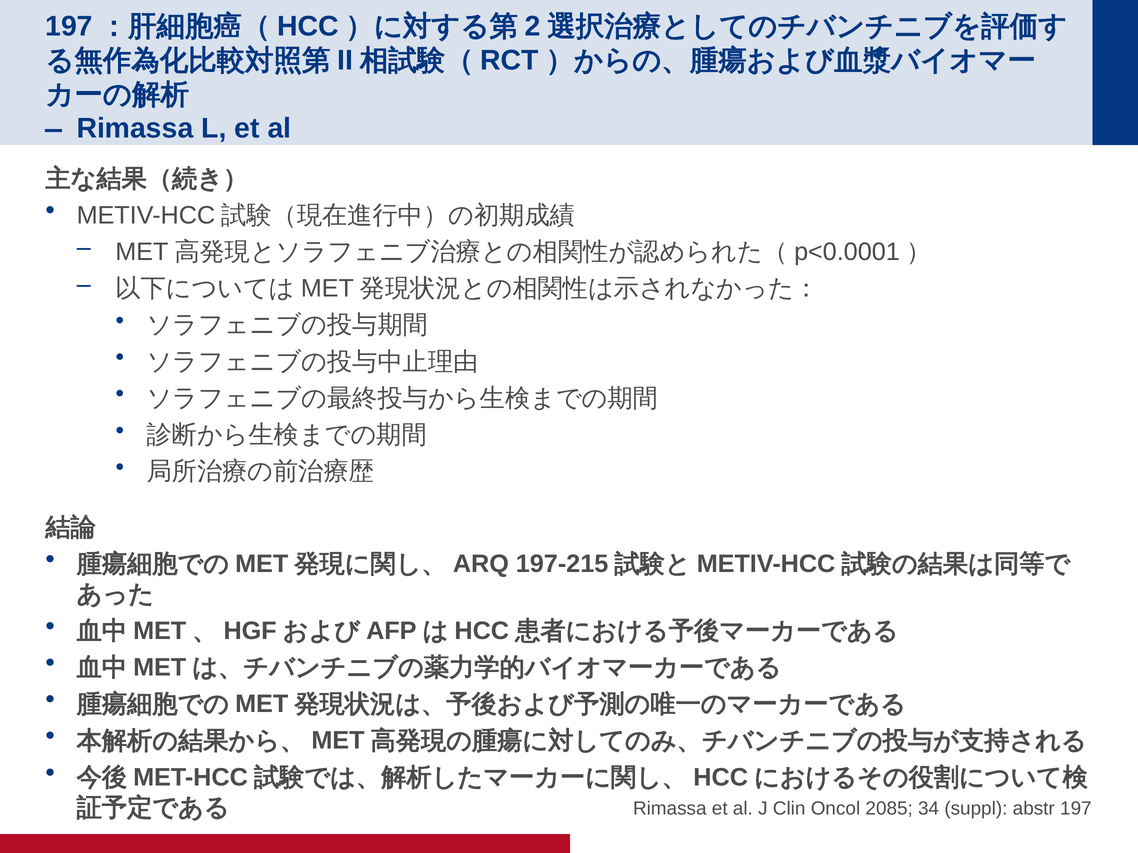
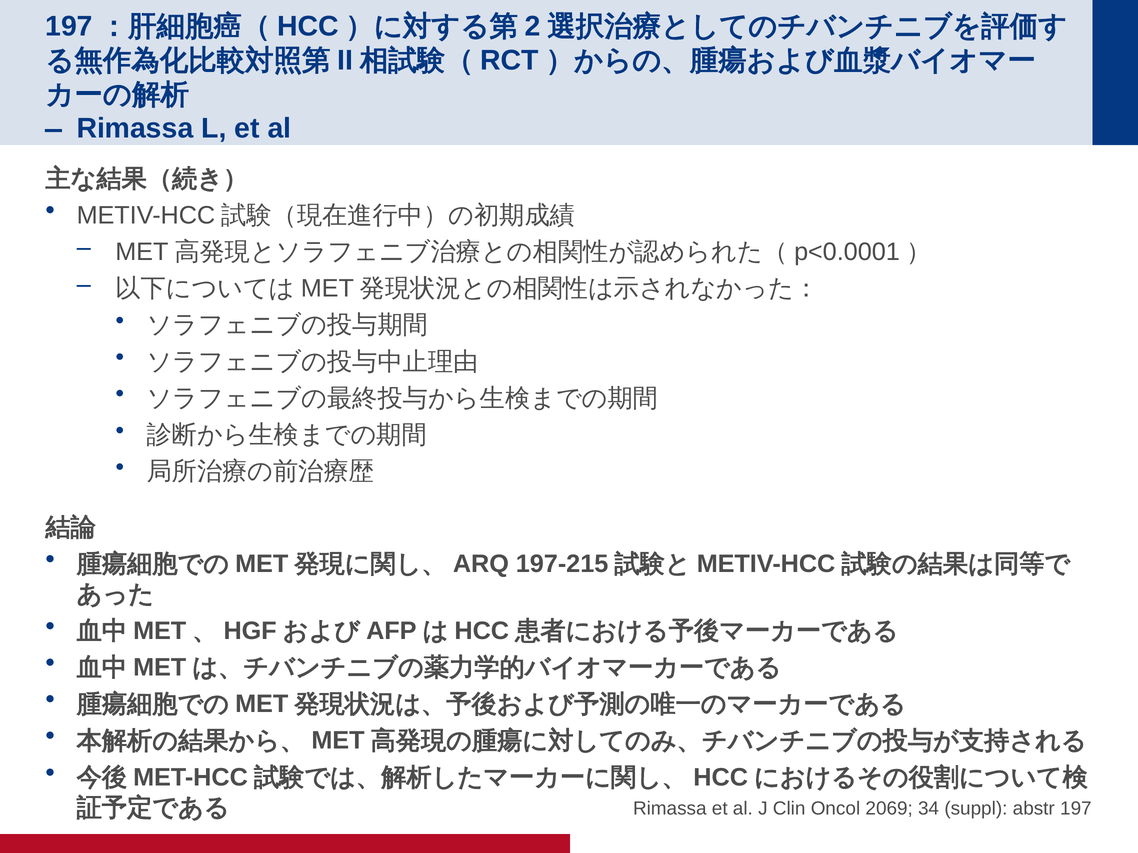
2085: 2085 -> 2069
